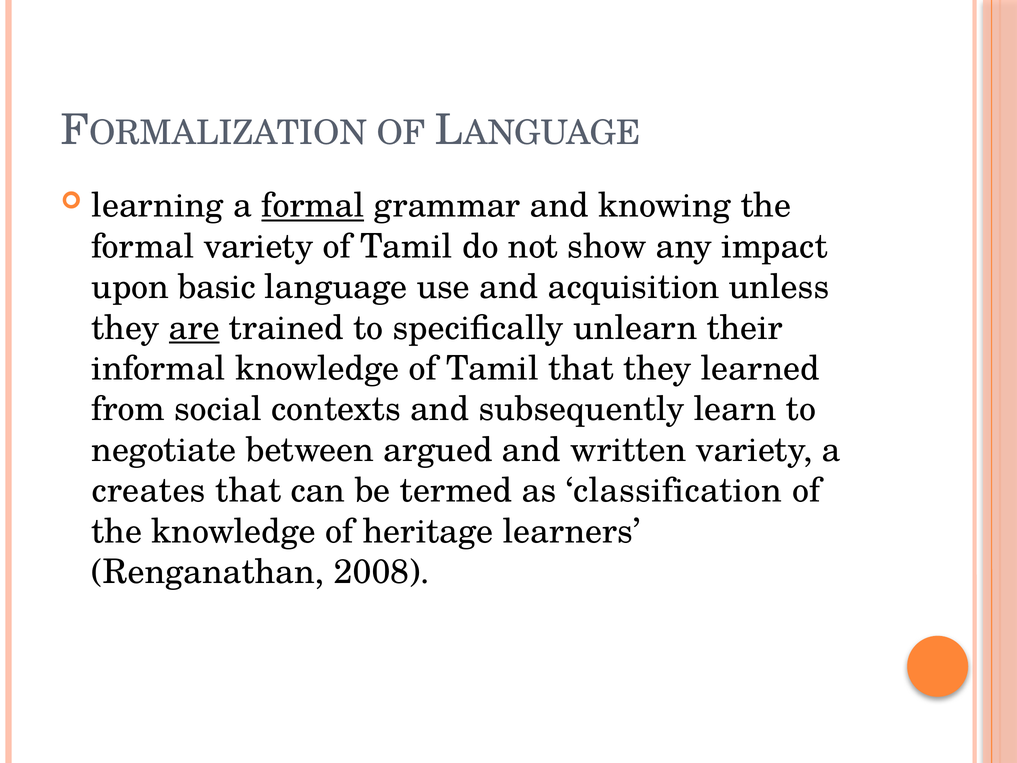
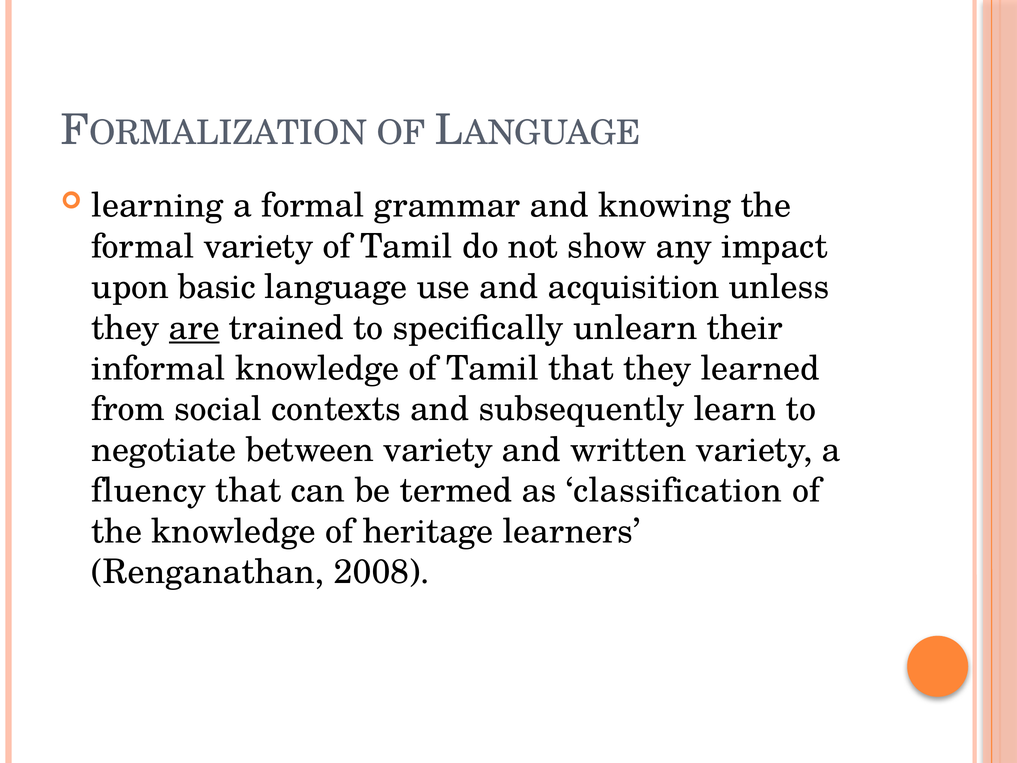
formal at (313, 206) underline: present -> none
between argued: argued -> variety
creates: creates -> fluency
